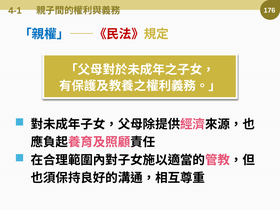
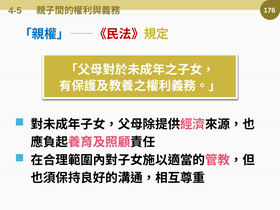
4-1: 4-1 -> 4-5
